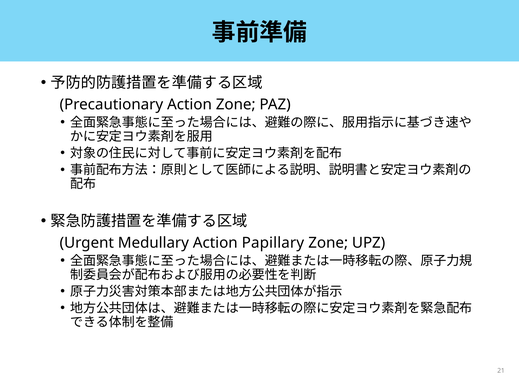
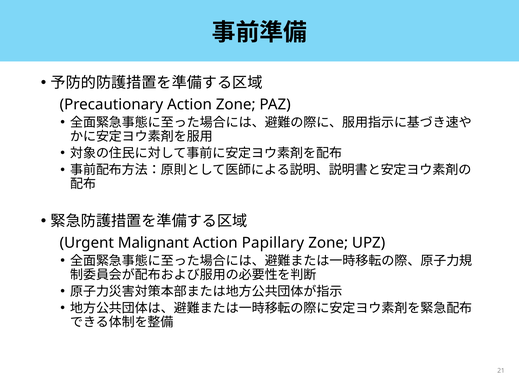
Medullary: Medullary -> Malignant
